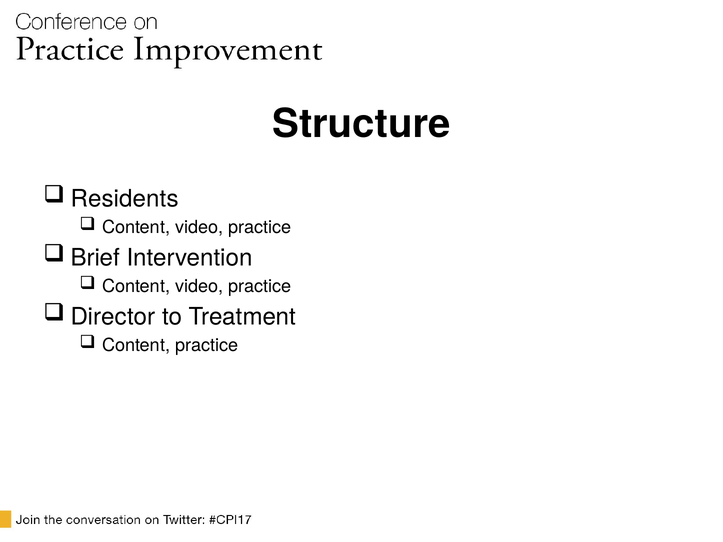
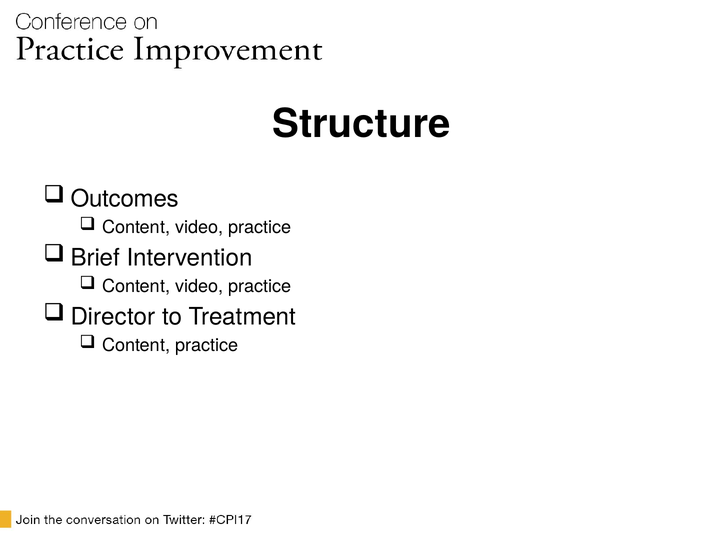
Residents: Residents -> Outcomes
